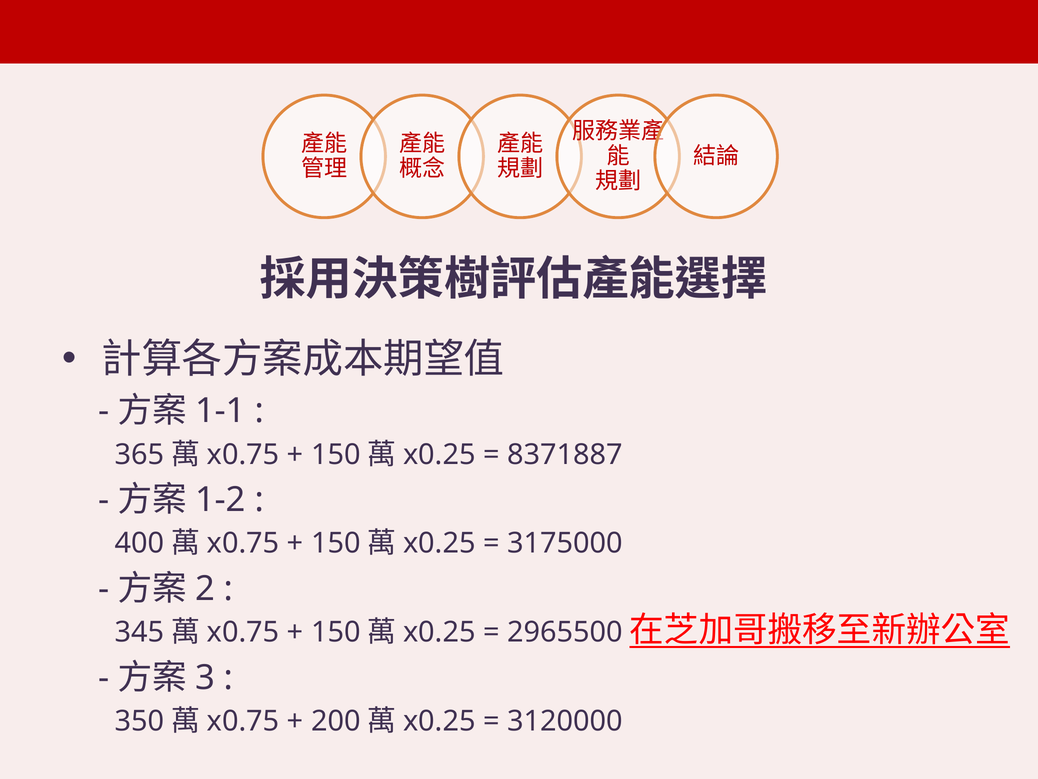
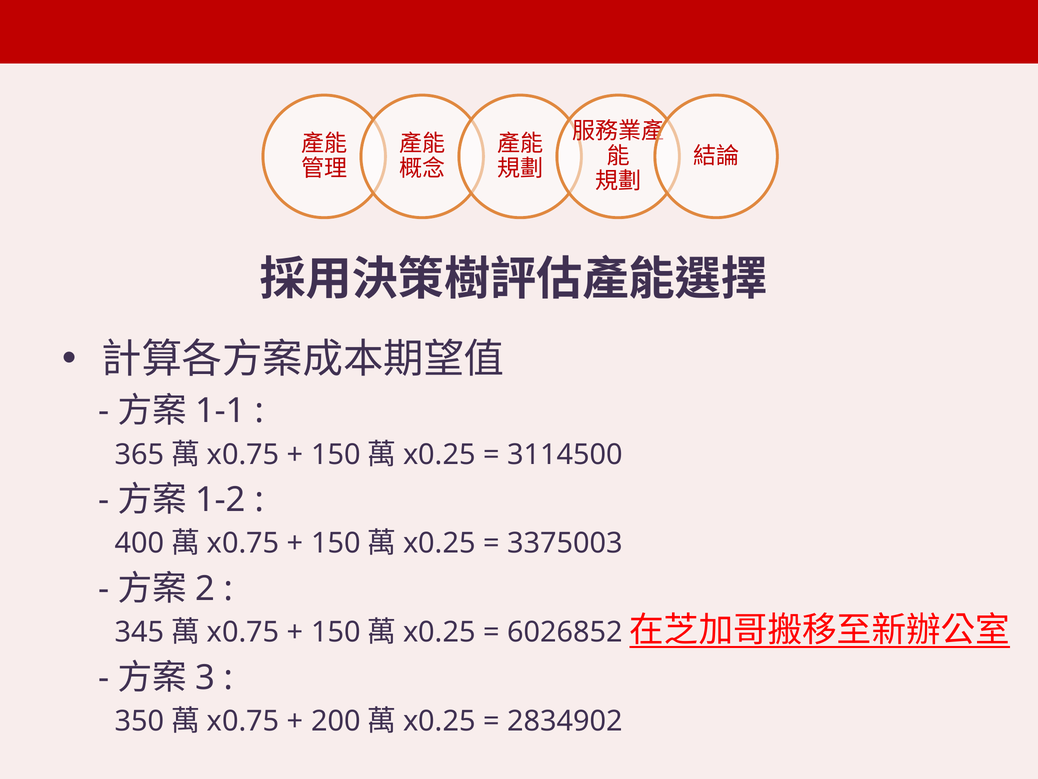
8371887: 8371887 -> 3114500
3175000: 3175000 -> 3375003
2965500: 2965500 -> 6026852
3120000: 3120000 -> 2834902
